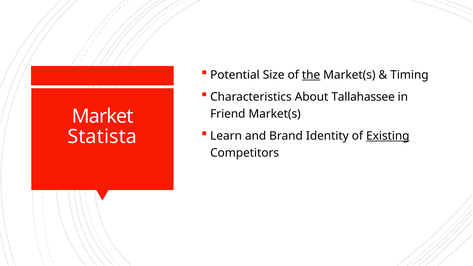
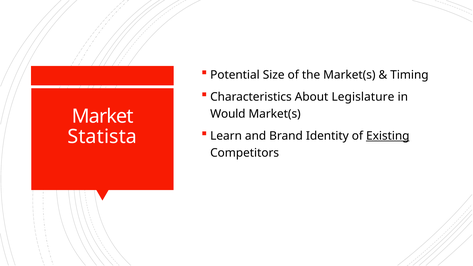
the underline: present -> none
Tallahassee: Tallahassee -> Legislature
Friend: Friend -> Would
